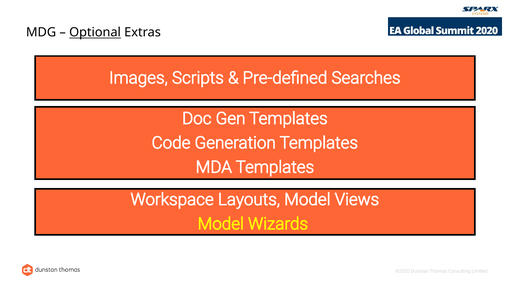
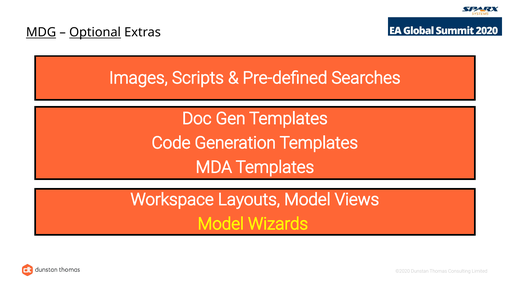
MDG underline: none -> present
